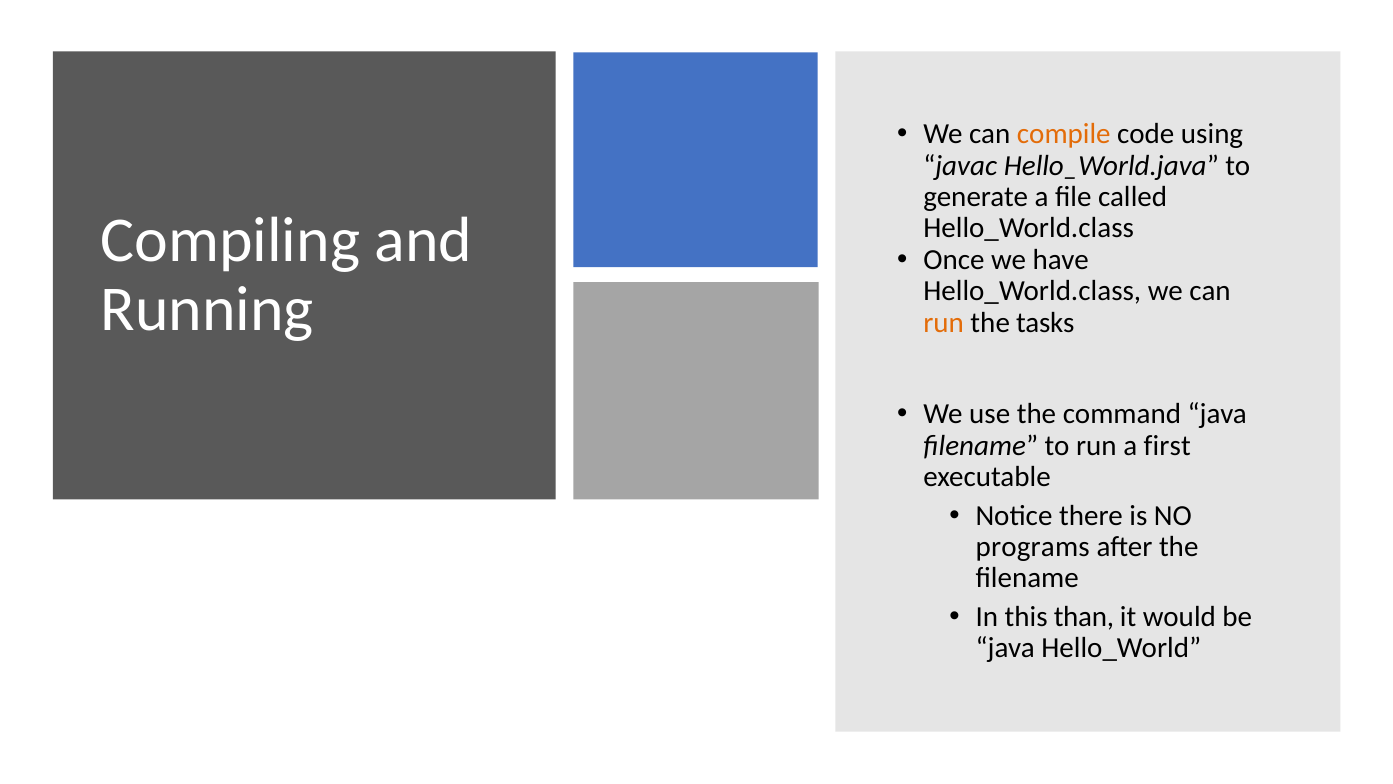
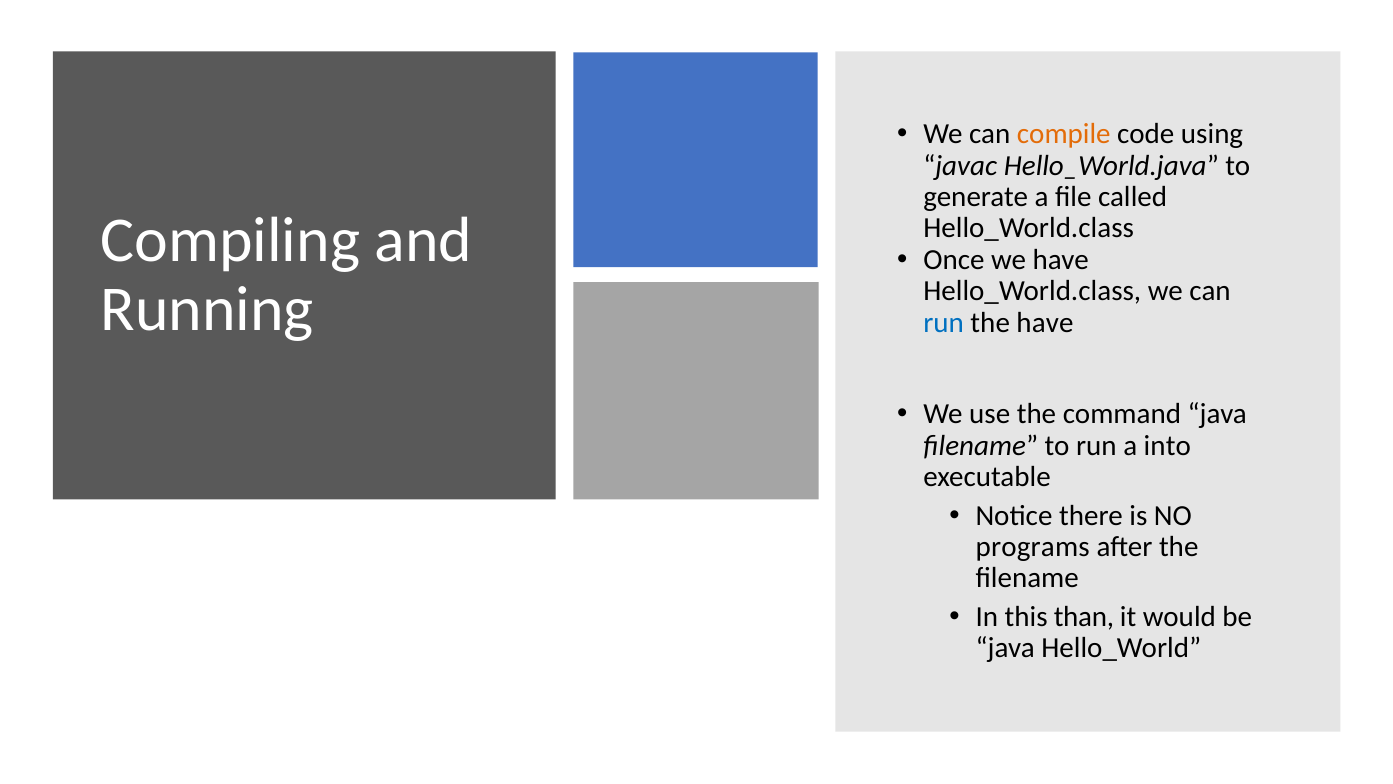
run at (944, 322) colour: orange -> blue
the tasks: tasks -> have
first: first -> into
